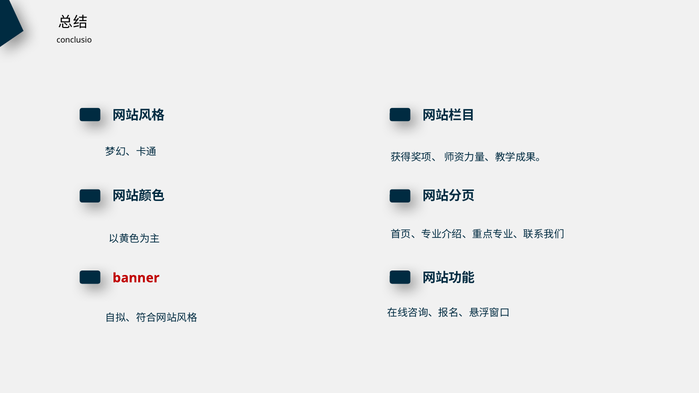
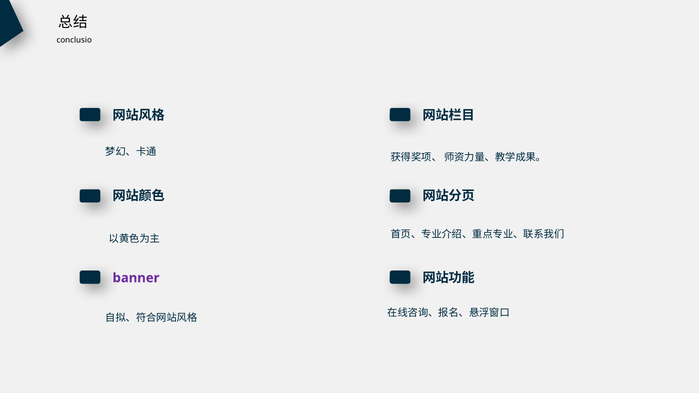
banner colour: red -> purple
